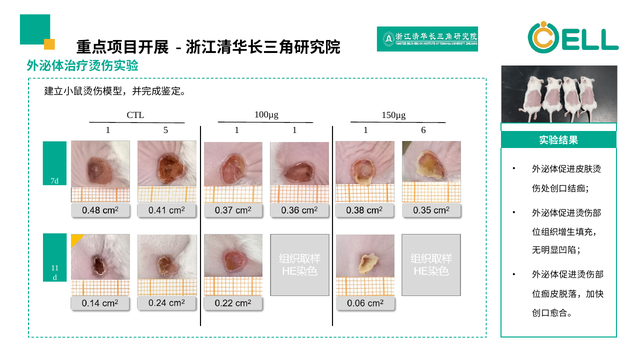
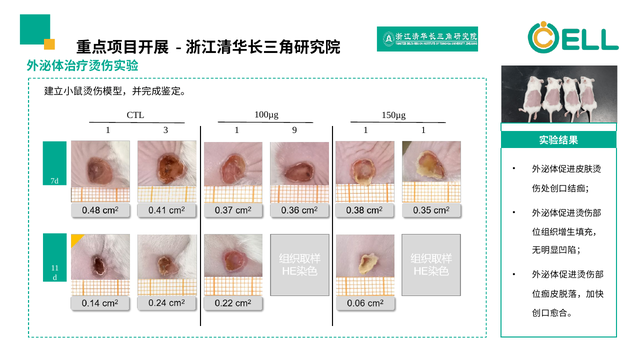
5: 5 -> 3
1 at (295, 130): 1 -> 9
1 6: 6 -> 1
